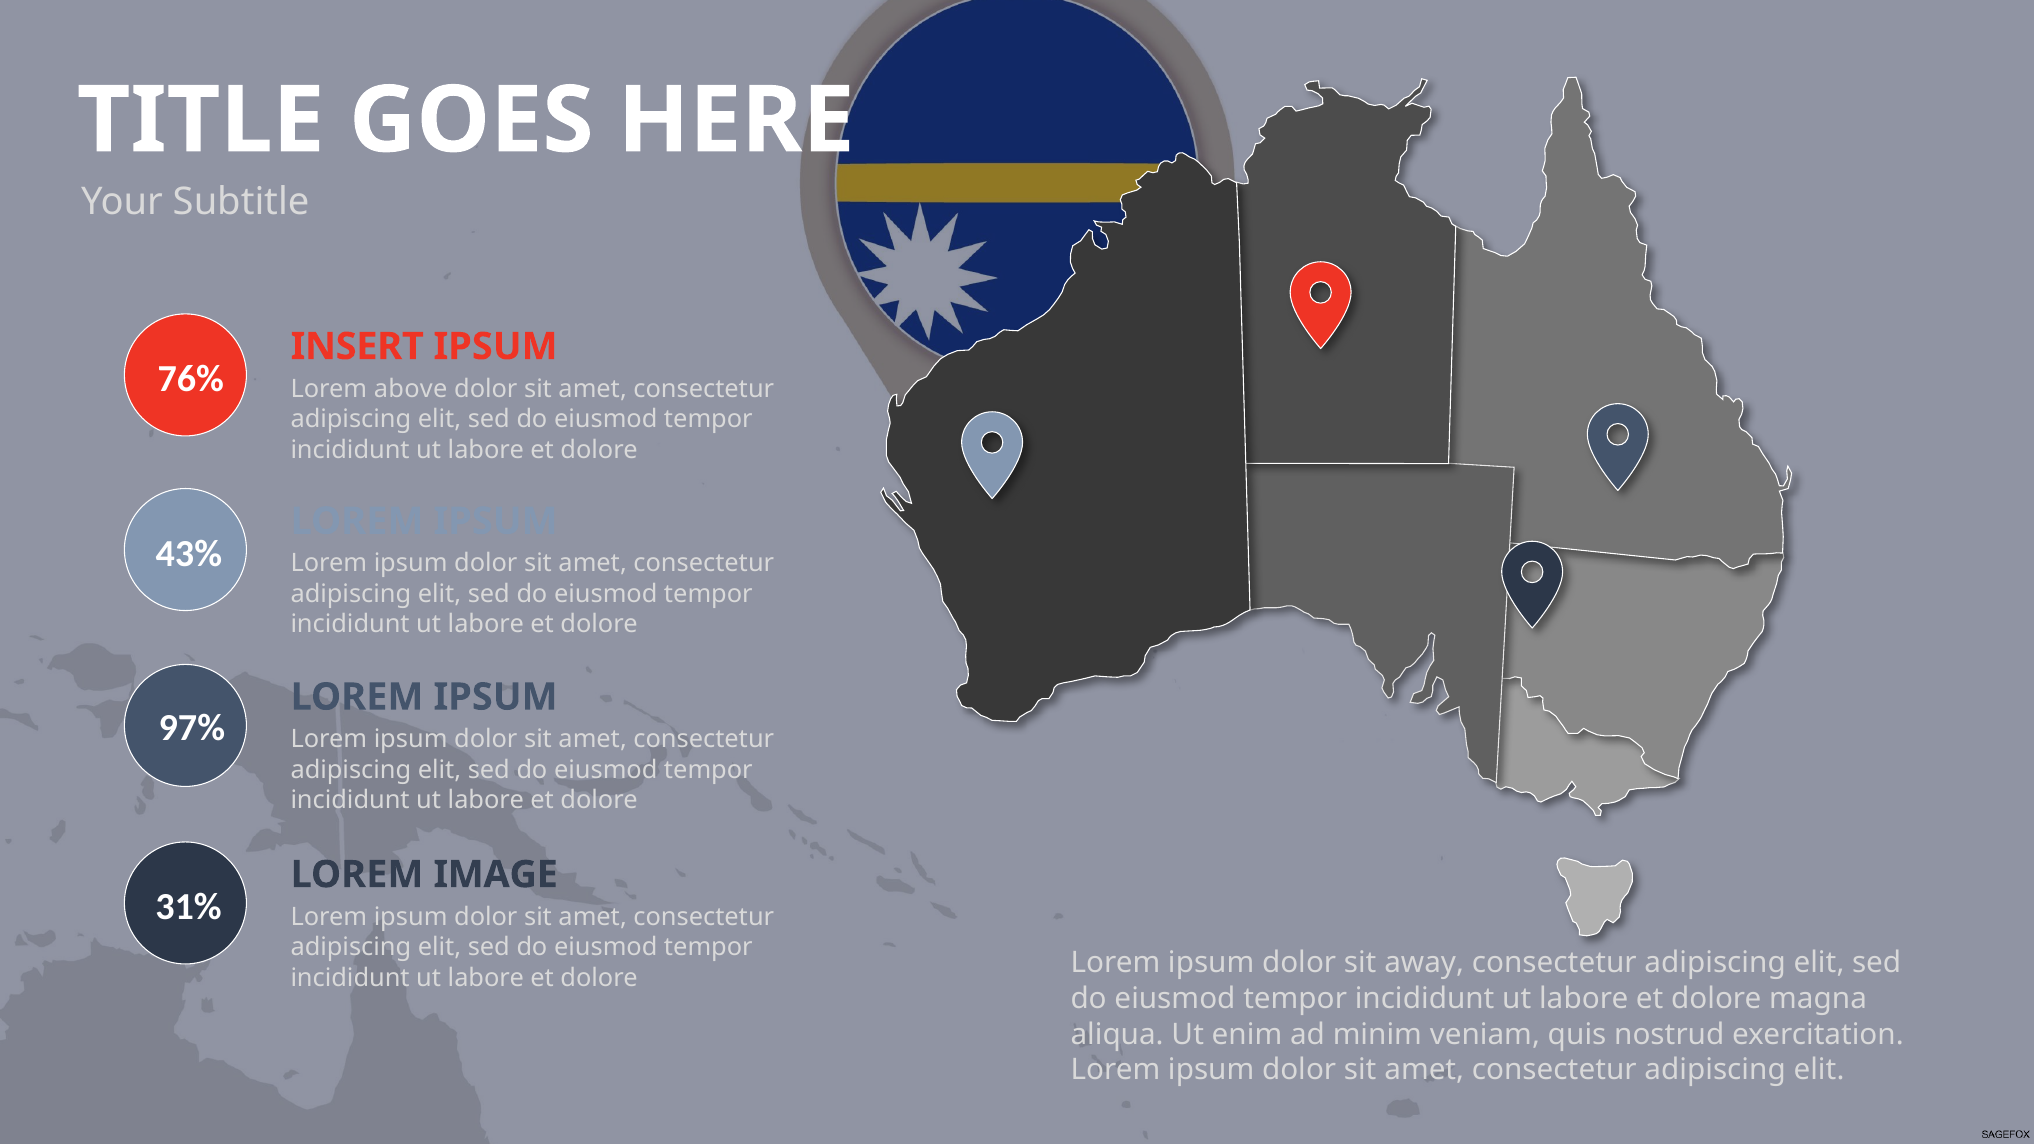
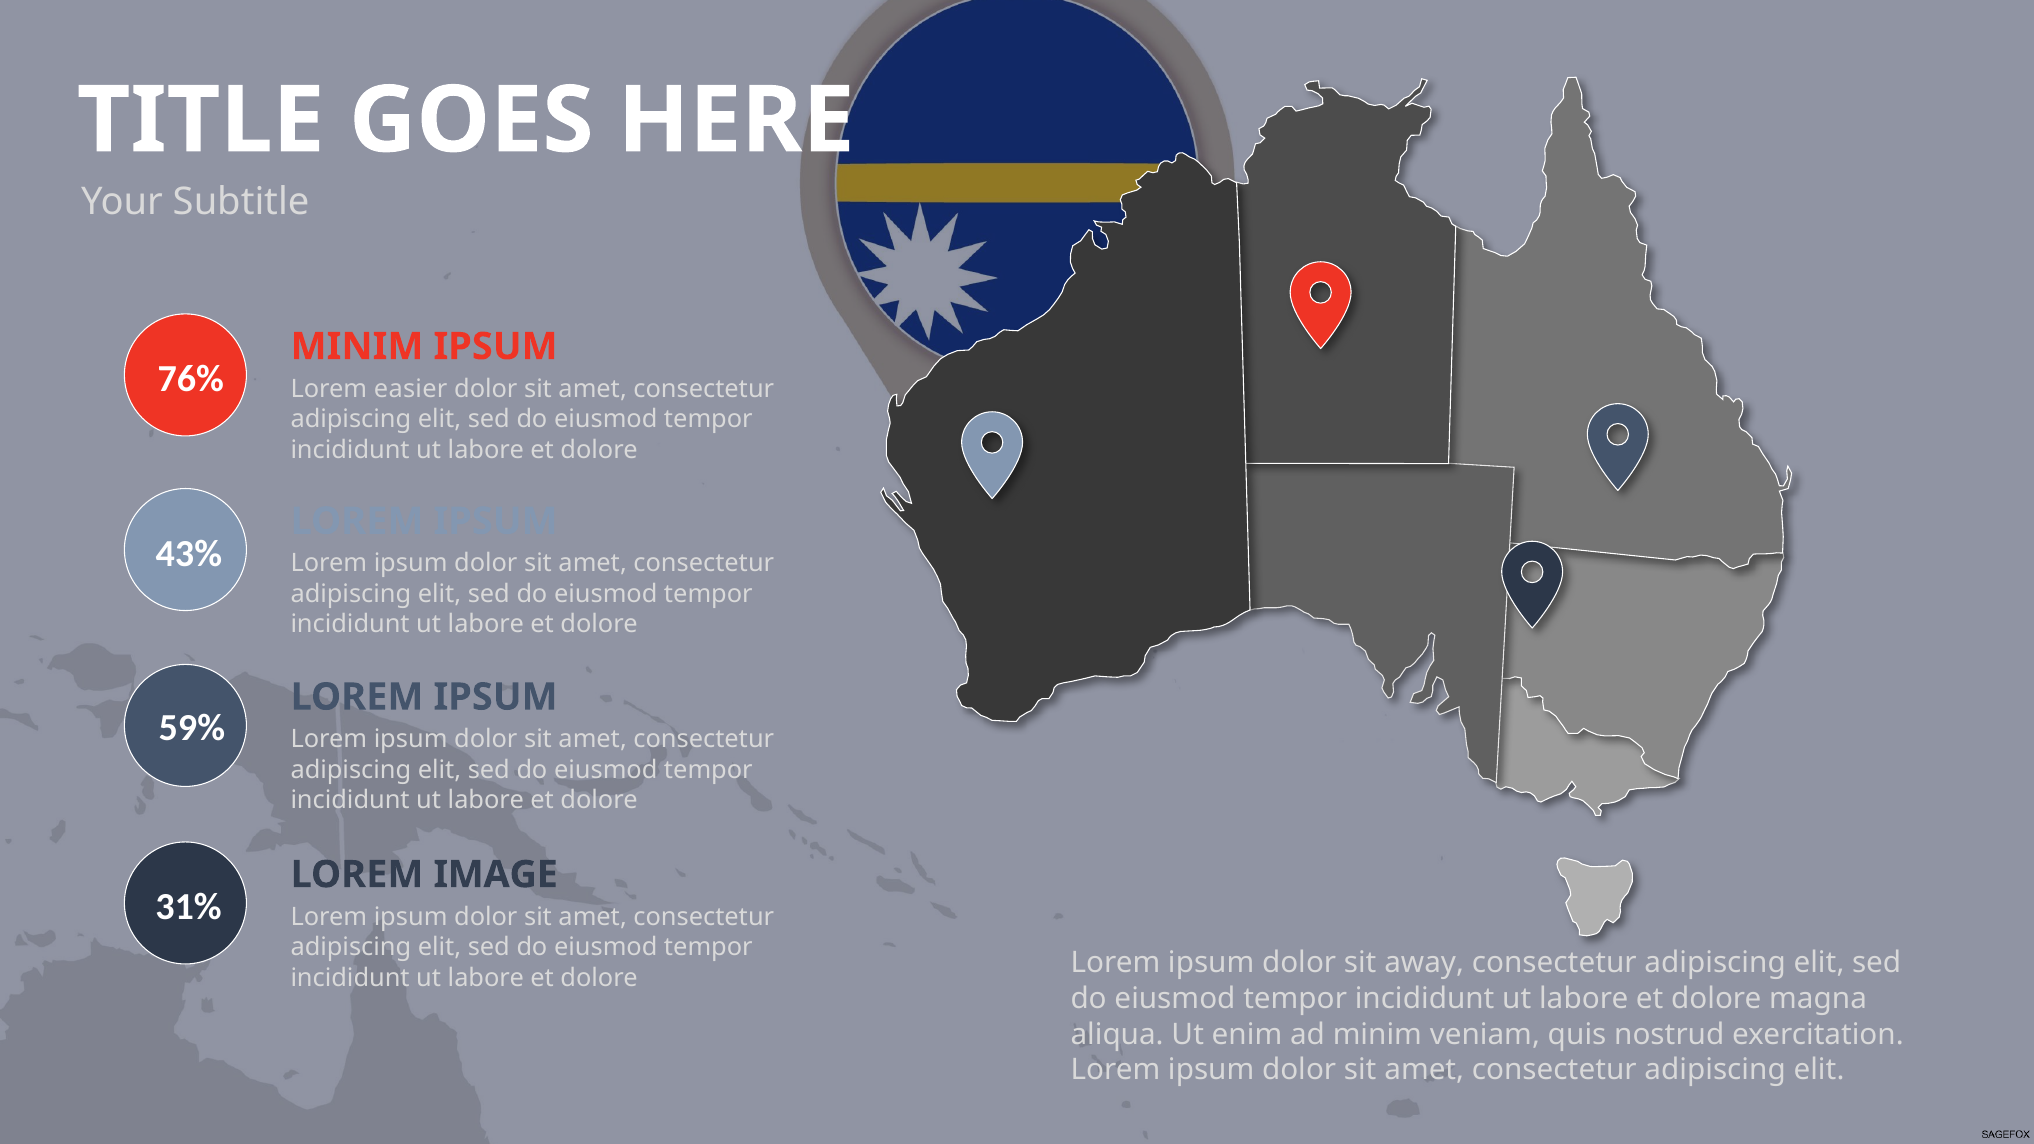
INSERT at (357, 347): INSERT -> MINIM
above: above -> easier
97%: 97% -> 59%
